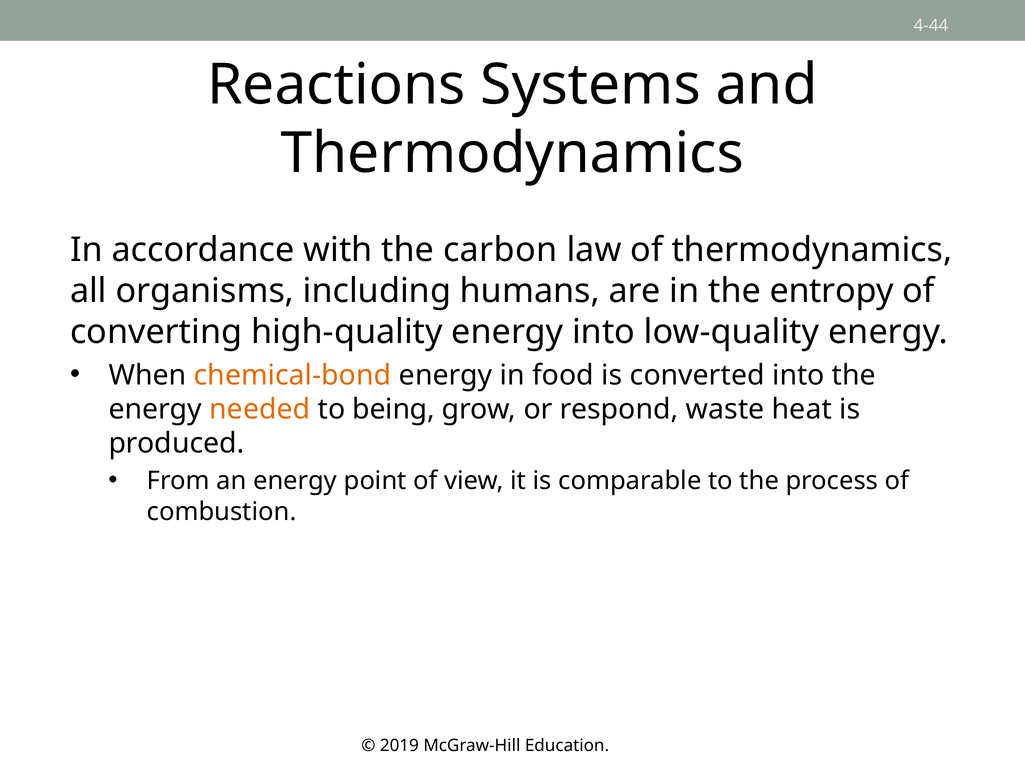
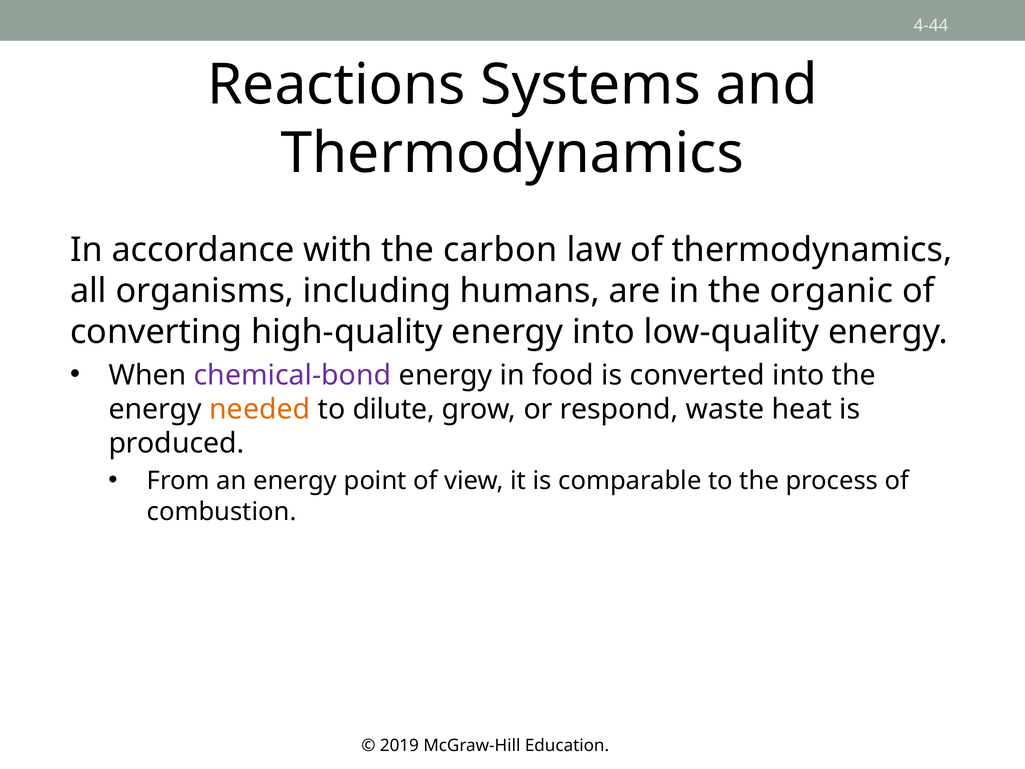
entropy: entropy -> organic
chemical-bond colour: orange -> purple
being: being -> dilute
